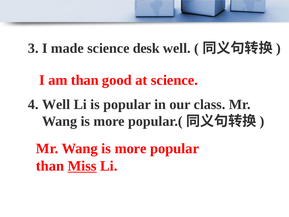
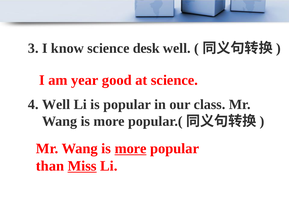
made: made -> know
am than: than -> year
more at (131, 148) underline: none -> present
